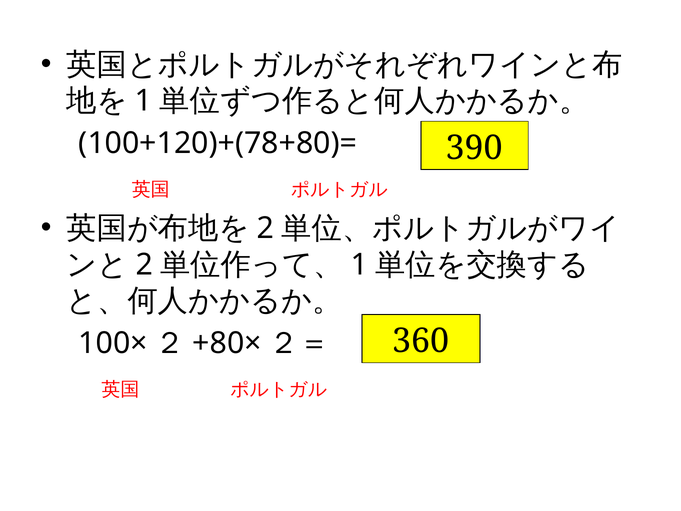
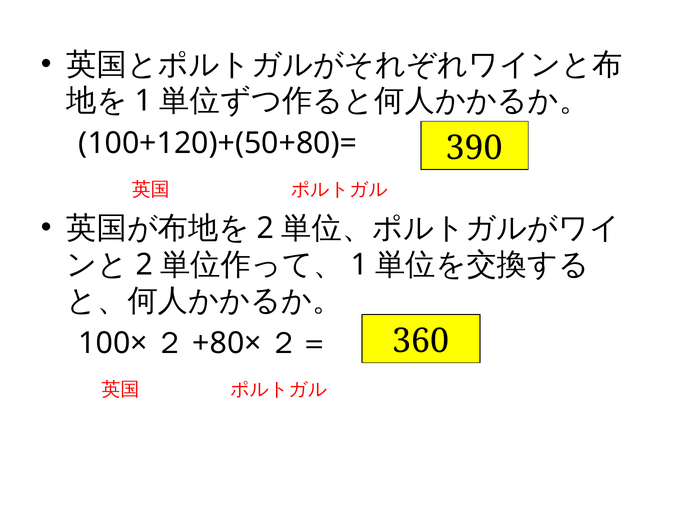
100+120)+(78+80)=: 100+120)+(78+80)= -> 100+120)+(50+80)=
